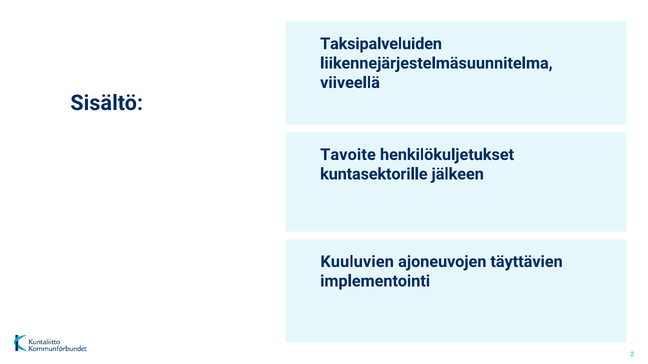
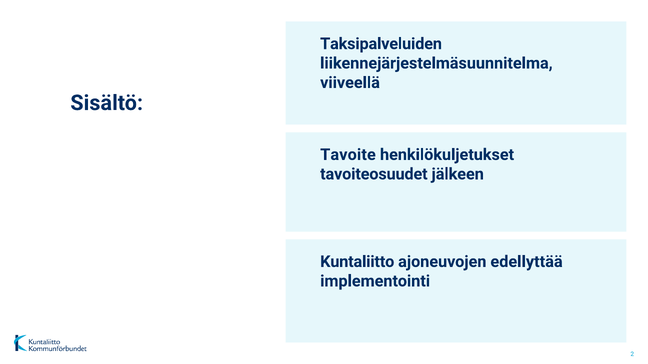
kuntasektorille: kuntasektorille -> tavoiteosuudet
Kuuluvien: Kuuluvien -> Kuntaliitto
täyttävien: täyttävien -> edellyttää
